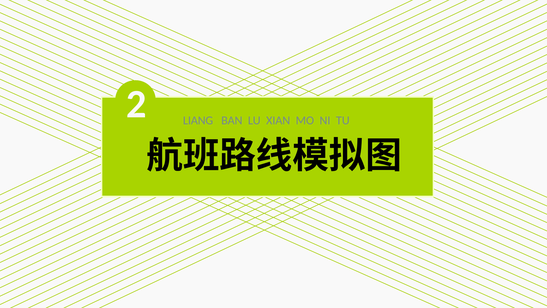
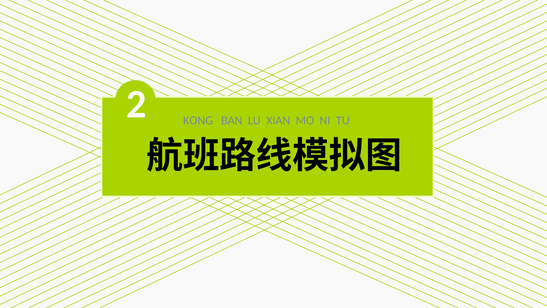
LIANG: LIANG -> KONG
